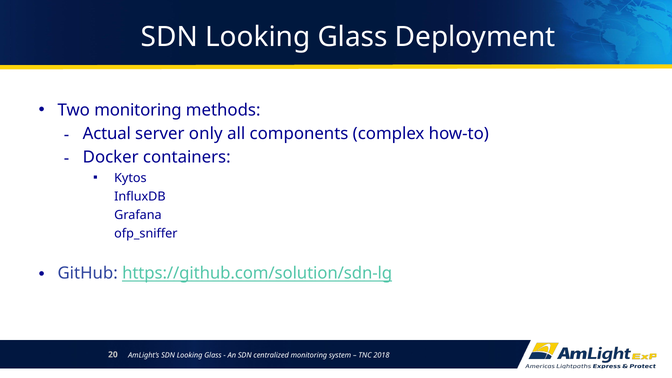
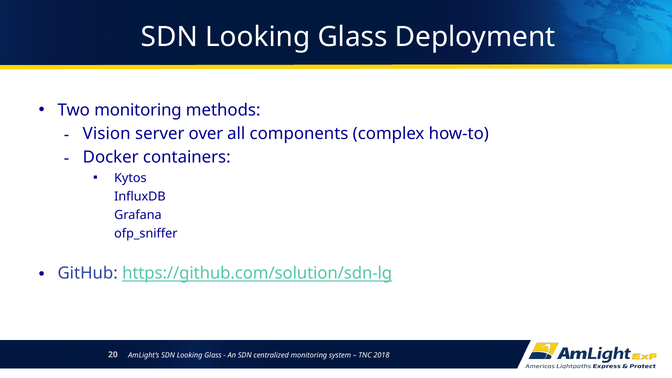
Actual: Actual -> Vision
only: only -> over
